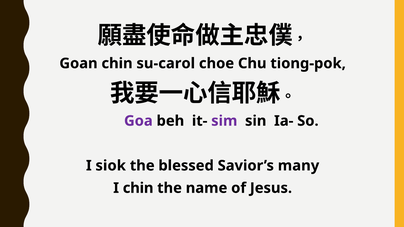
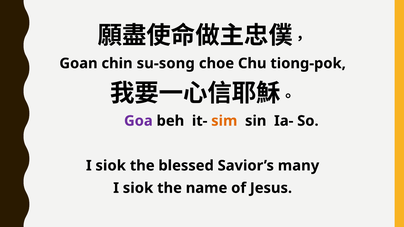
su-carol: su-carol -> su-song
sim colour: purple -> orange
chin at (138, 188): chin -> siok
